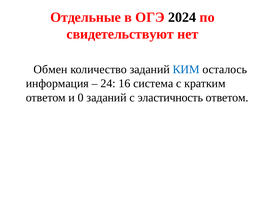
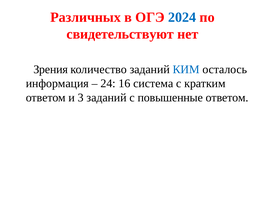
Отдельные: Отдельные -> Различных
2024 colour: black -> blue
Обмен: Обмен -> Зрения
0: 0 -> 3
эластичность: эластичность -> повышенные
